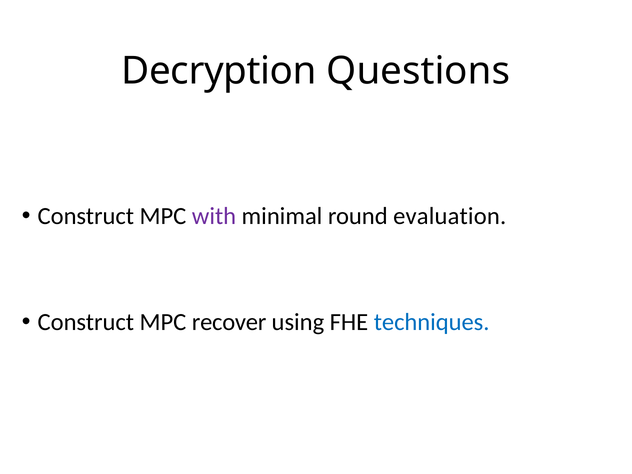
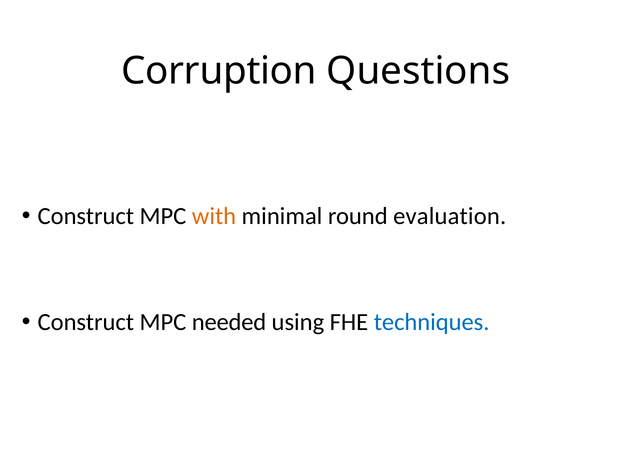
Decryption: Decryption -> Corruption
with colour: purple -> orange
recover: recover -> needed
